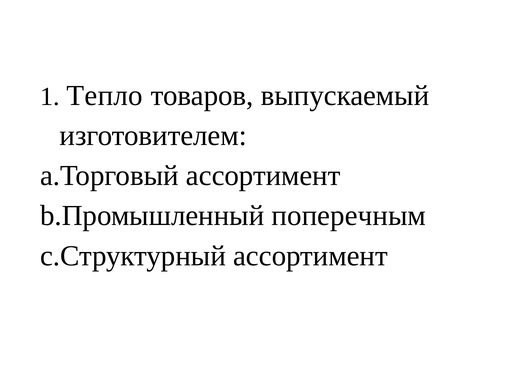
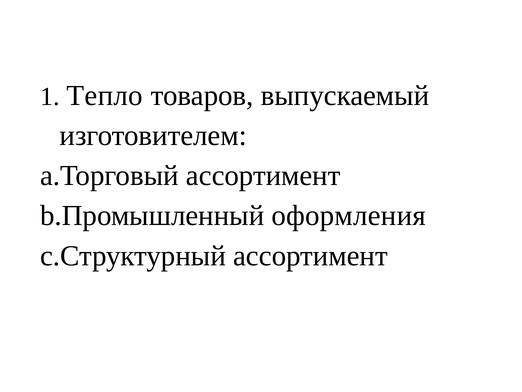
поперечным: поперечным -> оформления
